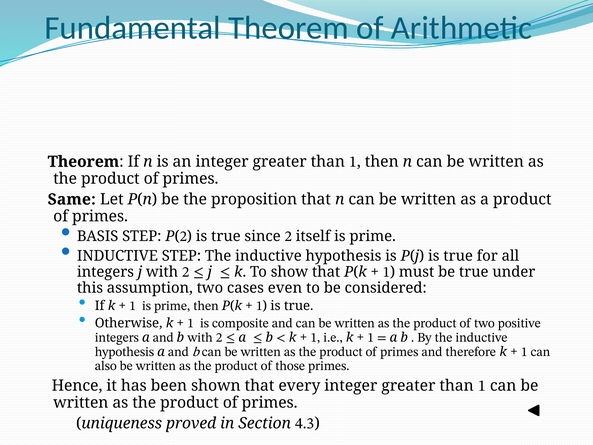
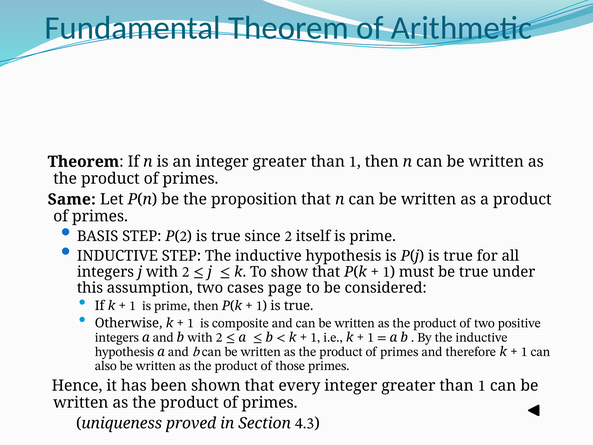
even: even -> page
